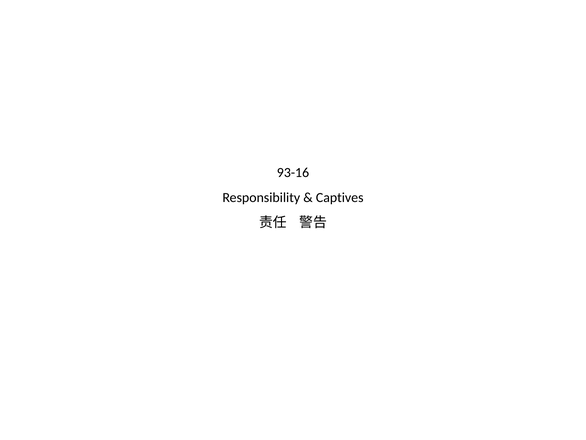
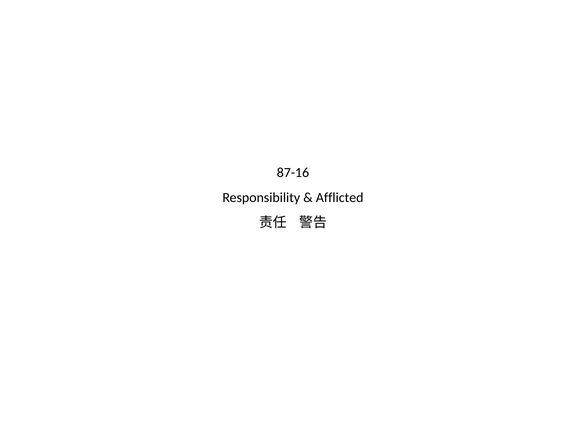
93-16: 93-16 -> 87-16
Captives: Captives -> Afflicted
